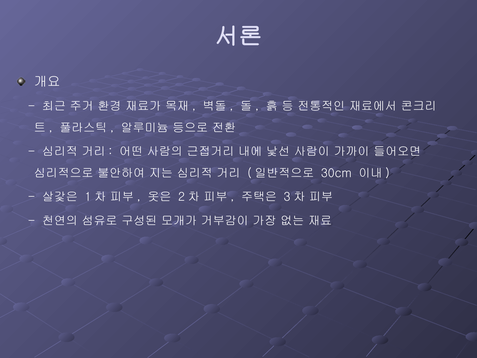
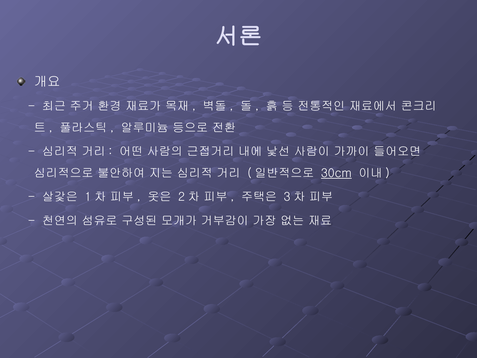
30cm underline: none -> present
